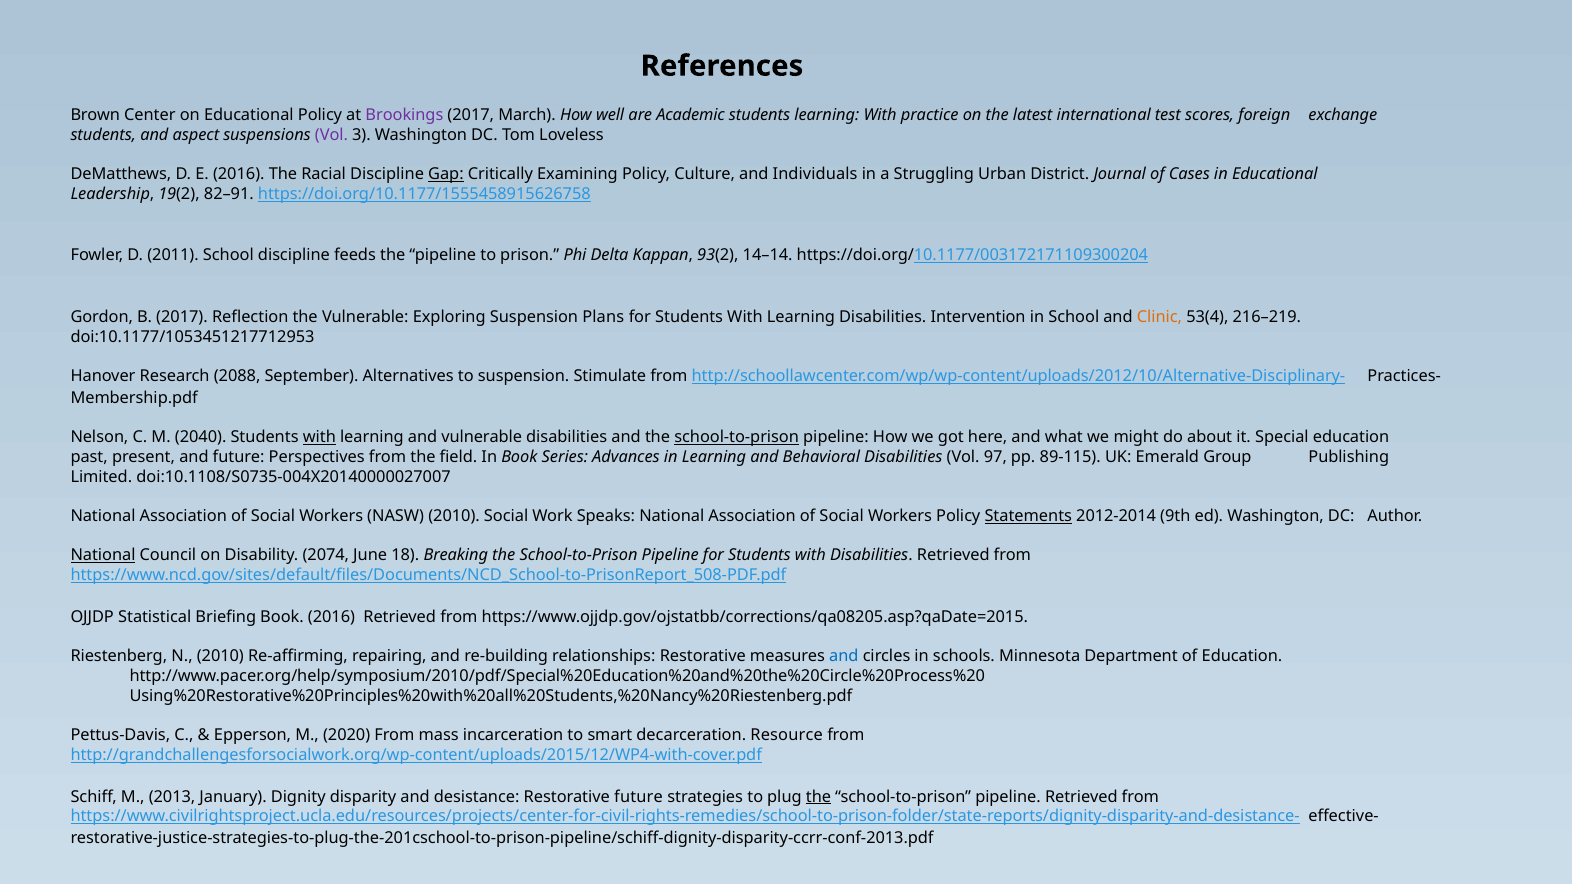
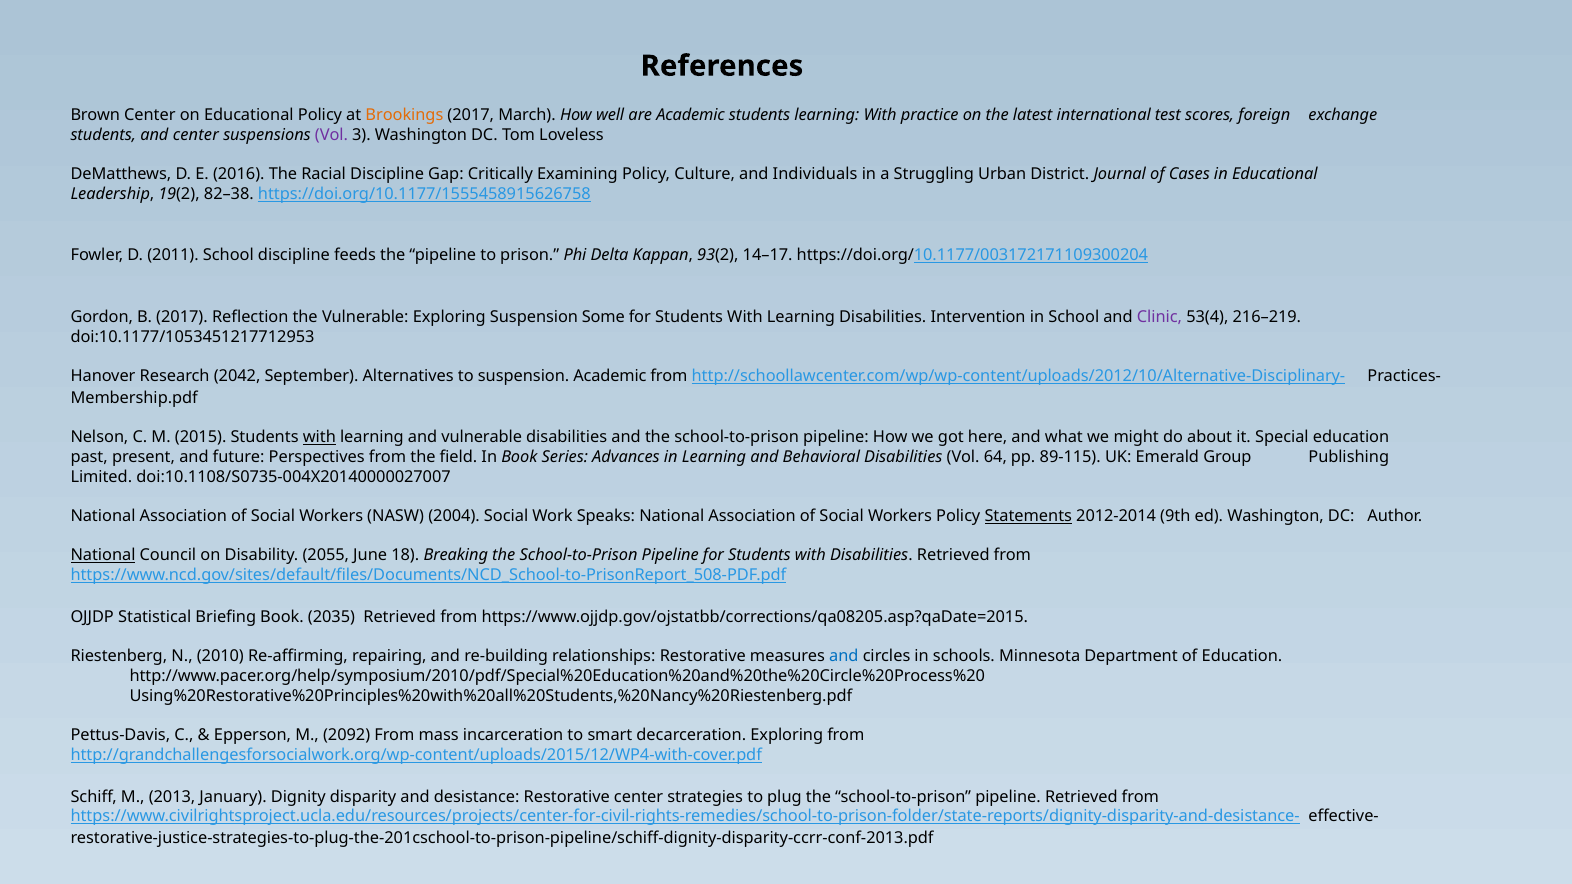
Brookings colour: purple -> orange
and aspect: aspect -> center
Gap underline: present -> none
82–91: 82–91 -> 82–38
14–14: 14–14 -> 14–17
Plans: Plans -> Some
Clinic colour: orange -> purple
2088: 2088 -> 2042
suspension Stimulate: Stimulate -> Academic
2040: 2040 -> 2015
school-to-prison at (737, 438) underline: present -> none
97: 97 -> 64
NASW 2010: 2010 -> 2004
2074: 2074 -> 2055
Book 2016: 2016 -> 2035
2020: 2020 -> 2092
decarceration Resource: Resource -> Exploring
Restorative future: future -> center
the at (819, 797) underline: present -> none
